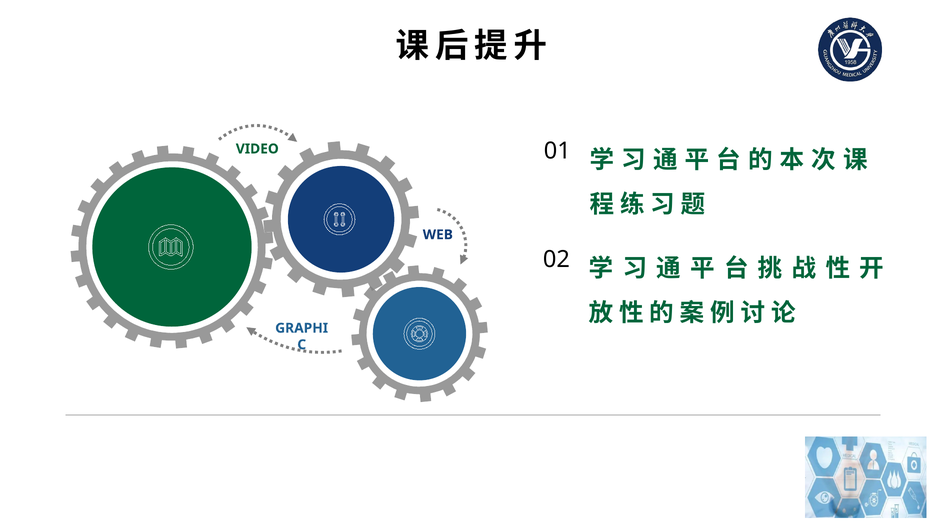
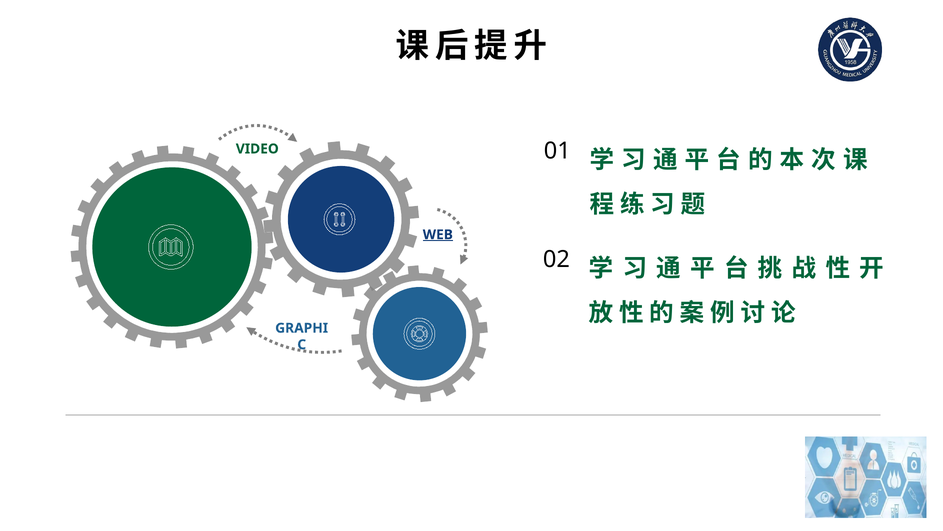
WEB underline: none -> present
